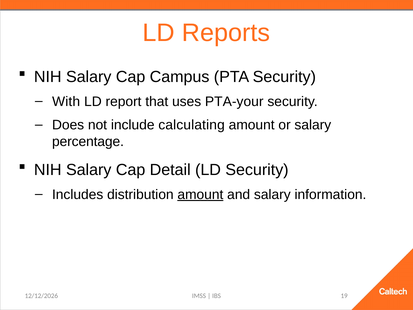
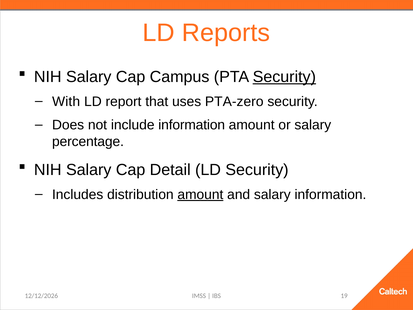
Security at (284, 77) underline: none -> present
PTA-your: PTA-your -> PTA-zero
include calculating: calculating -> information
